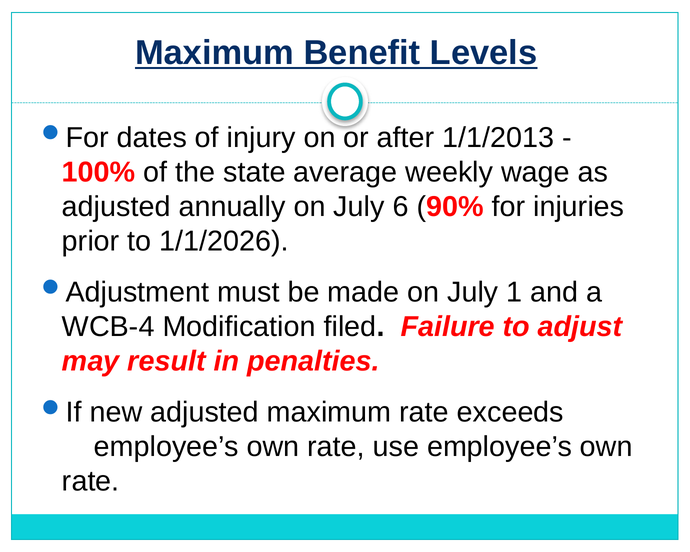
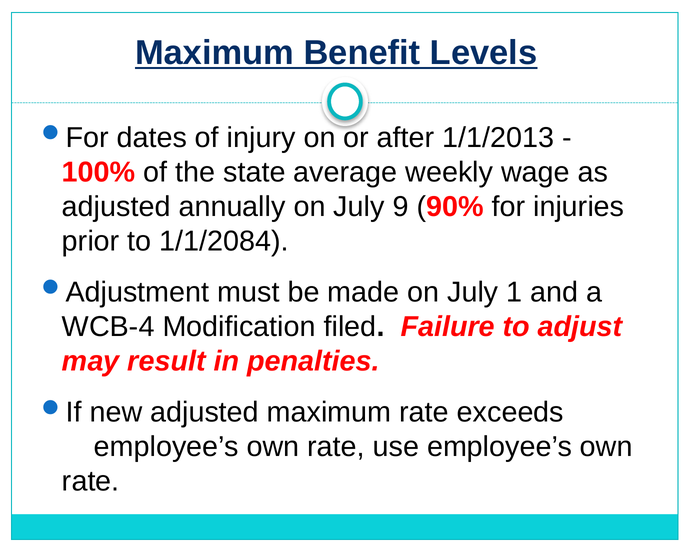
6: 6 -> 9
1/1/2026: 1/1/2026 -> 1/1/2084
